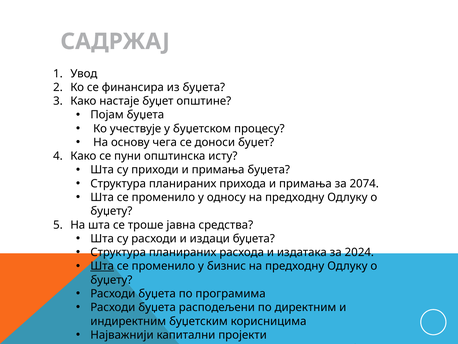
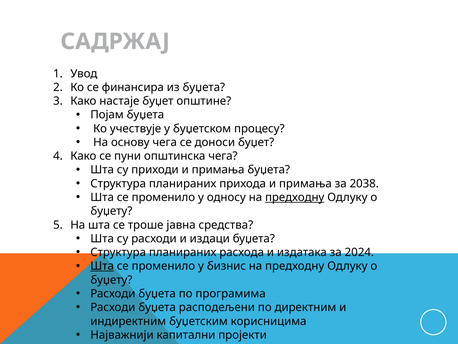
општинска исту: исту -> чега
2074: 2074 -> 2038
предходну at (295, 197) underline: none -> present
